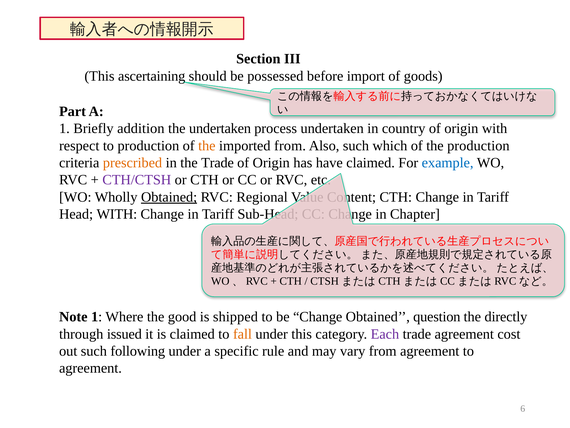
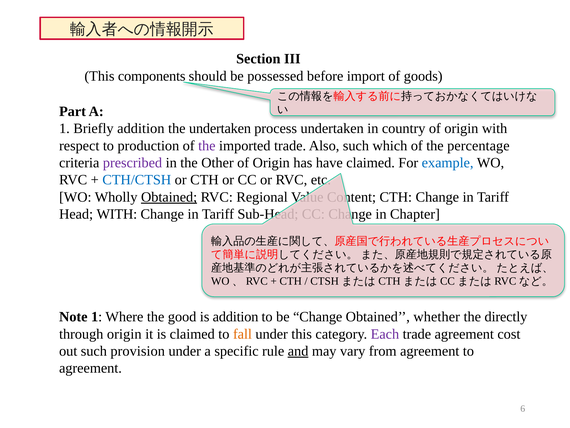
ascertaining: ascertaining -> components
the at (207, 145) colour: orange -> purple
imported from: from -> trade
the production: production -> percentage
prescribed colour: orange -> purple
the Trade: Trade -> Other
CTH/CTSH colour: purple -> blue
is shipped: shipped -> addition
question: question -> whether
through issued: issued -> origin
following: following -> provision
and underline: none -> present
